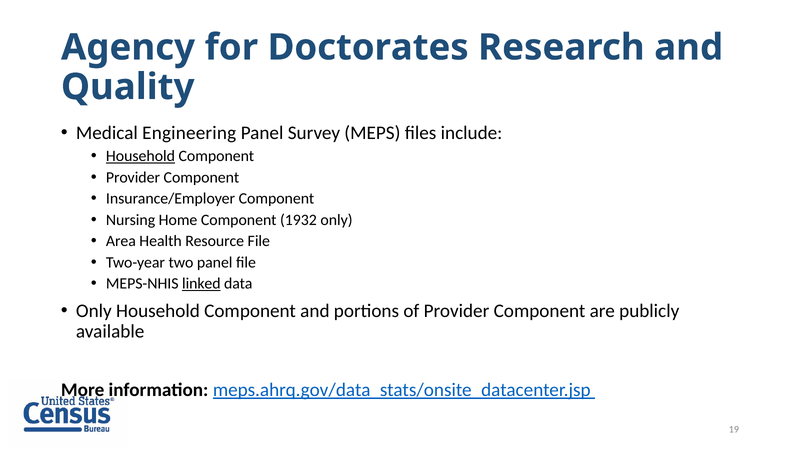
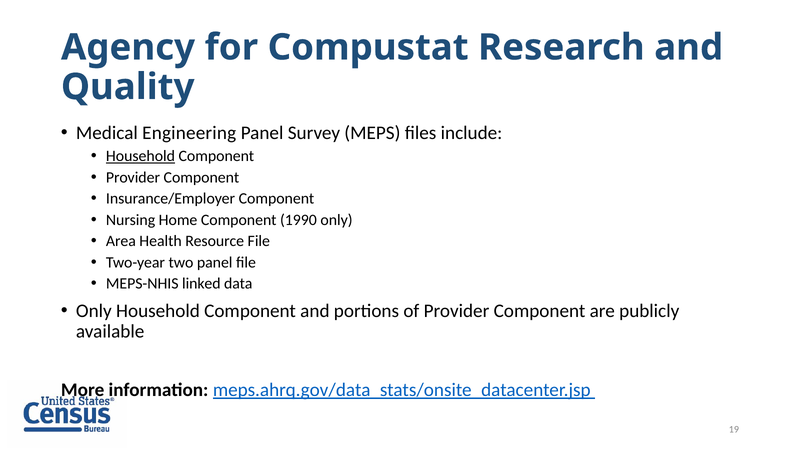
Doctorates: Doctorates -> Compustat
1932: 1932 -> 1990
linked underline: present -> none
